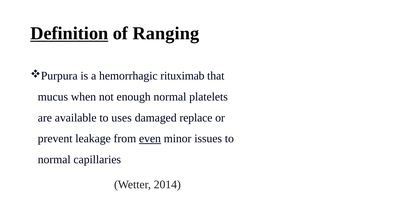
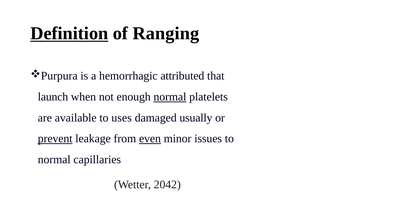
rituximab: rituximab -> attributed
mucus: mucus -> launch
normal at (170, 97) underline: none -> present
replace: replace -> usually
prevent underline: none -> present
2014: 2014 -> 2042
